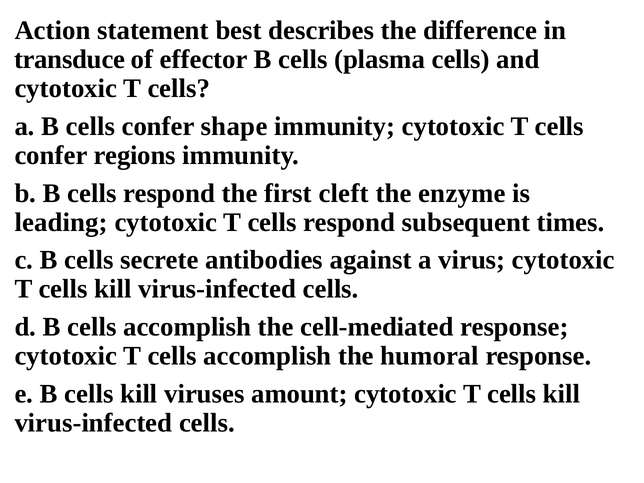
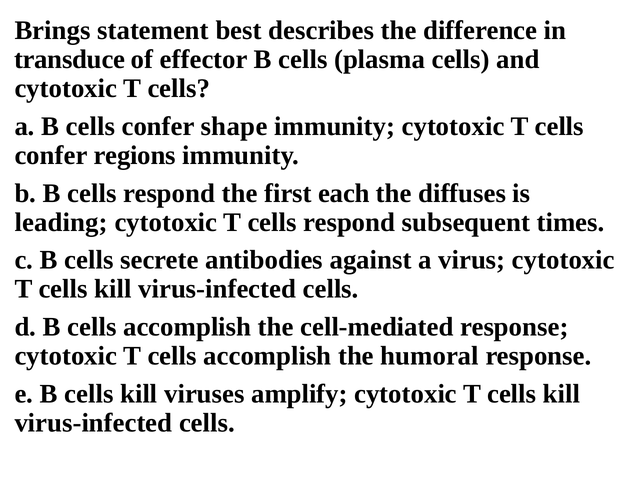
Action: Action -> Brings
cleft: cleft -> each
enzyme: enzyme -> diffuses
amount: amount -> amplify
